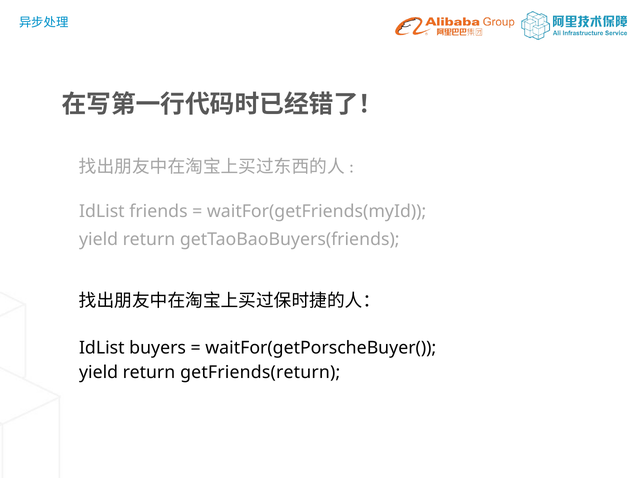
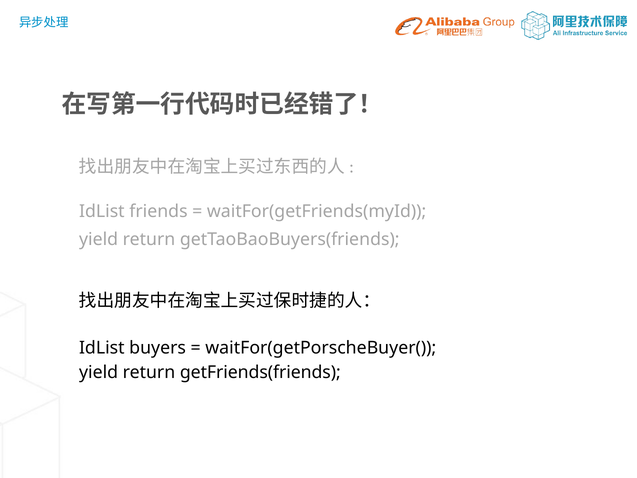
getFriends(return: getFriends(return -> getFriends(friends
